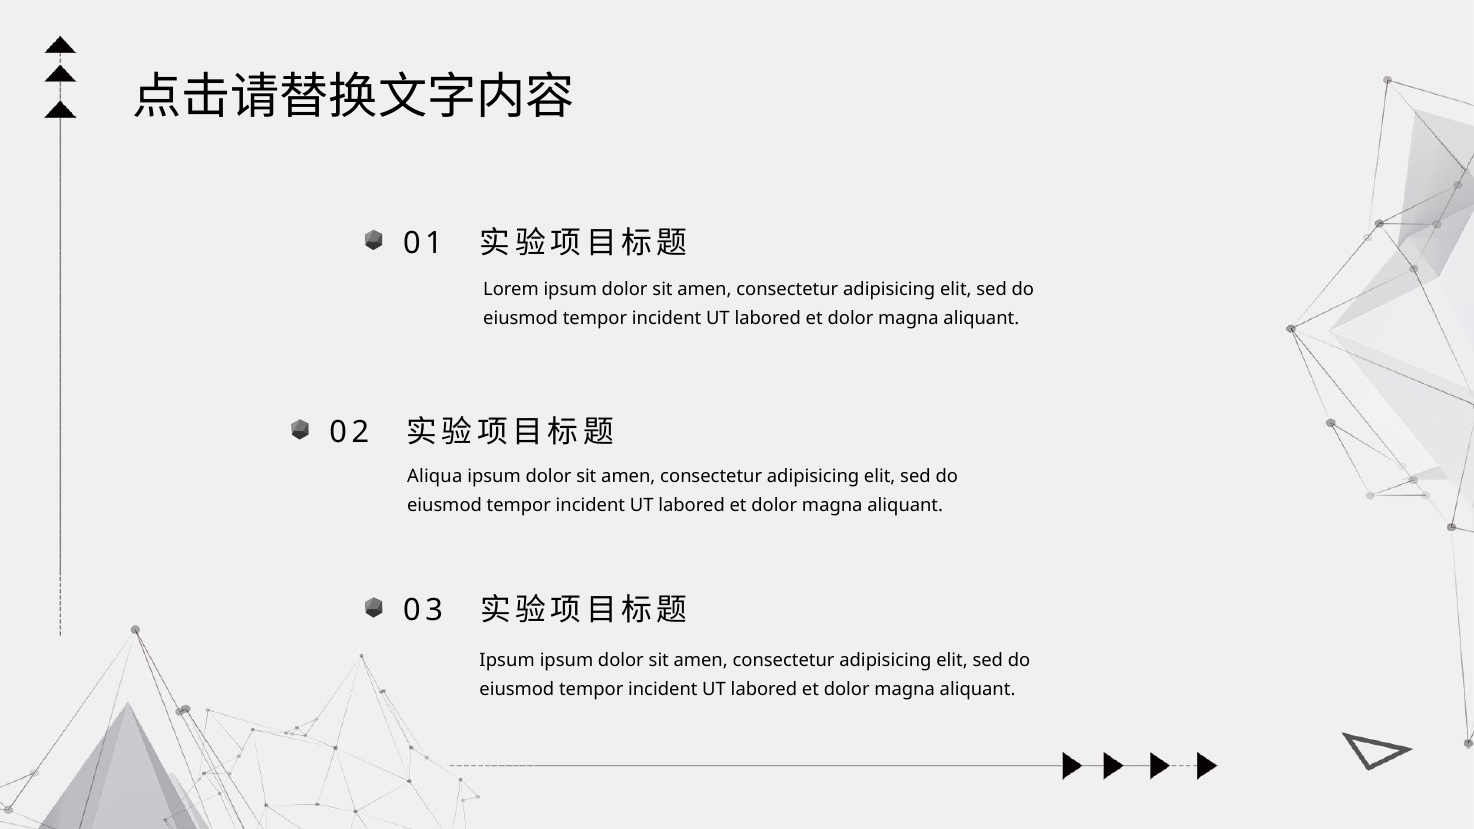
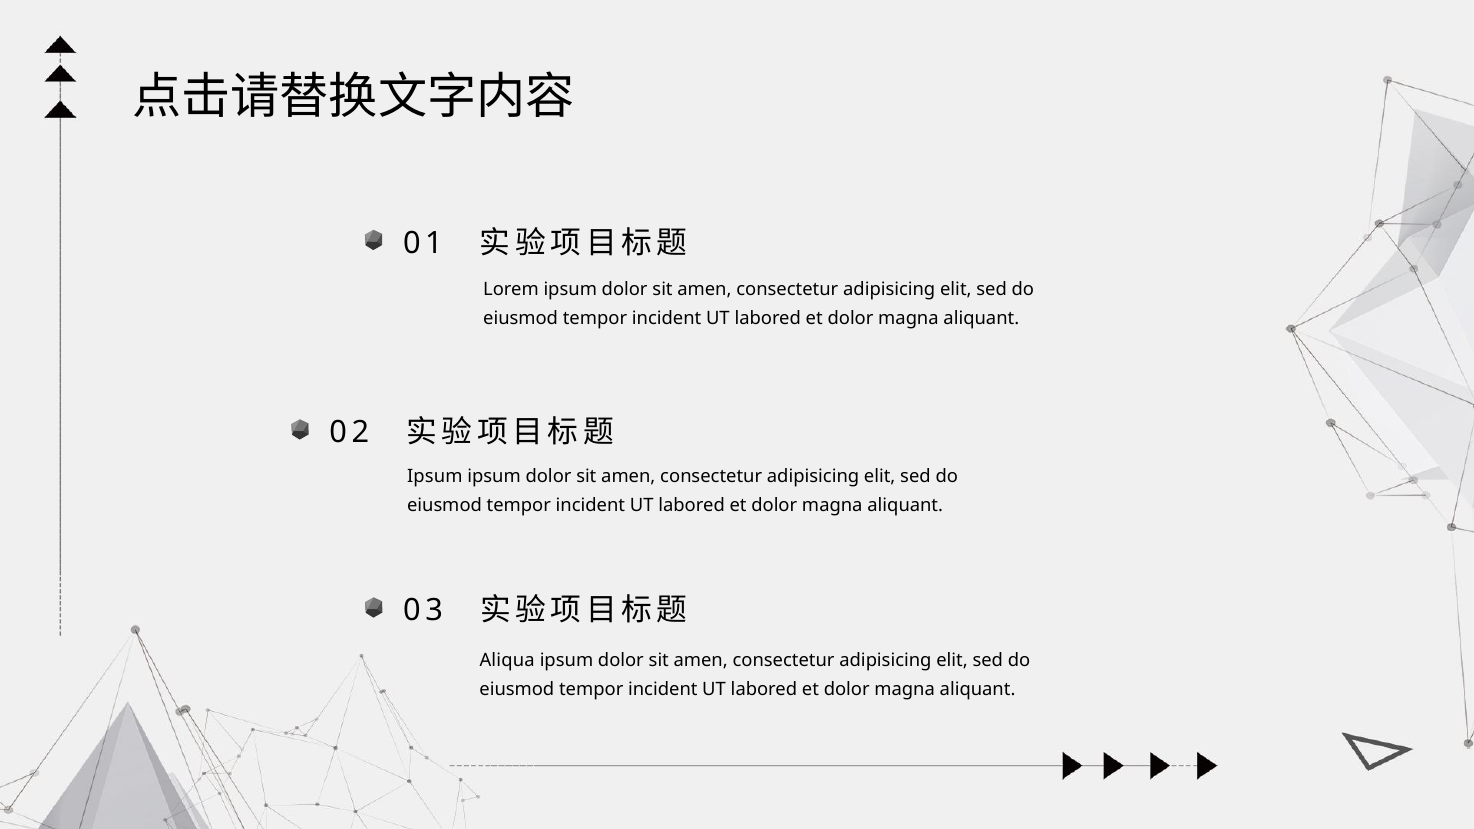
Aliqua at (435, 476): Aliqua -> Ipsum
Ipsum at (507, 661): Ipsum -> Aliqua
